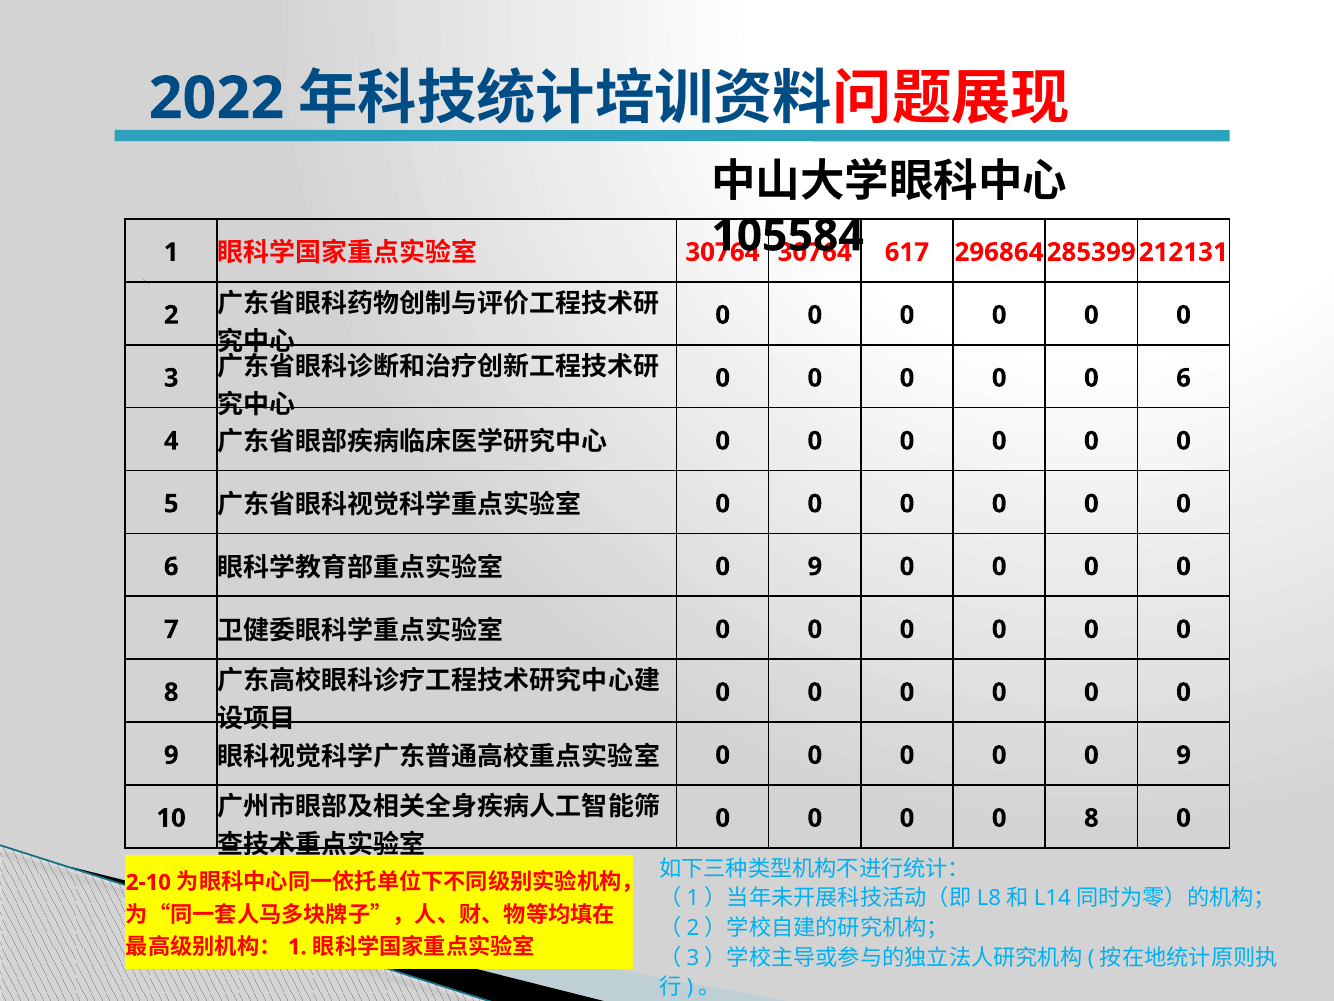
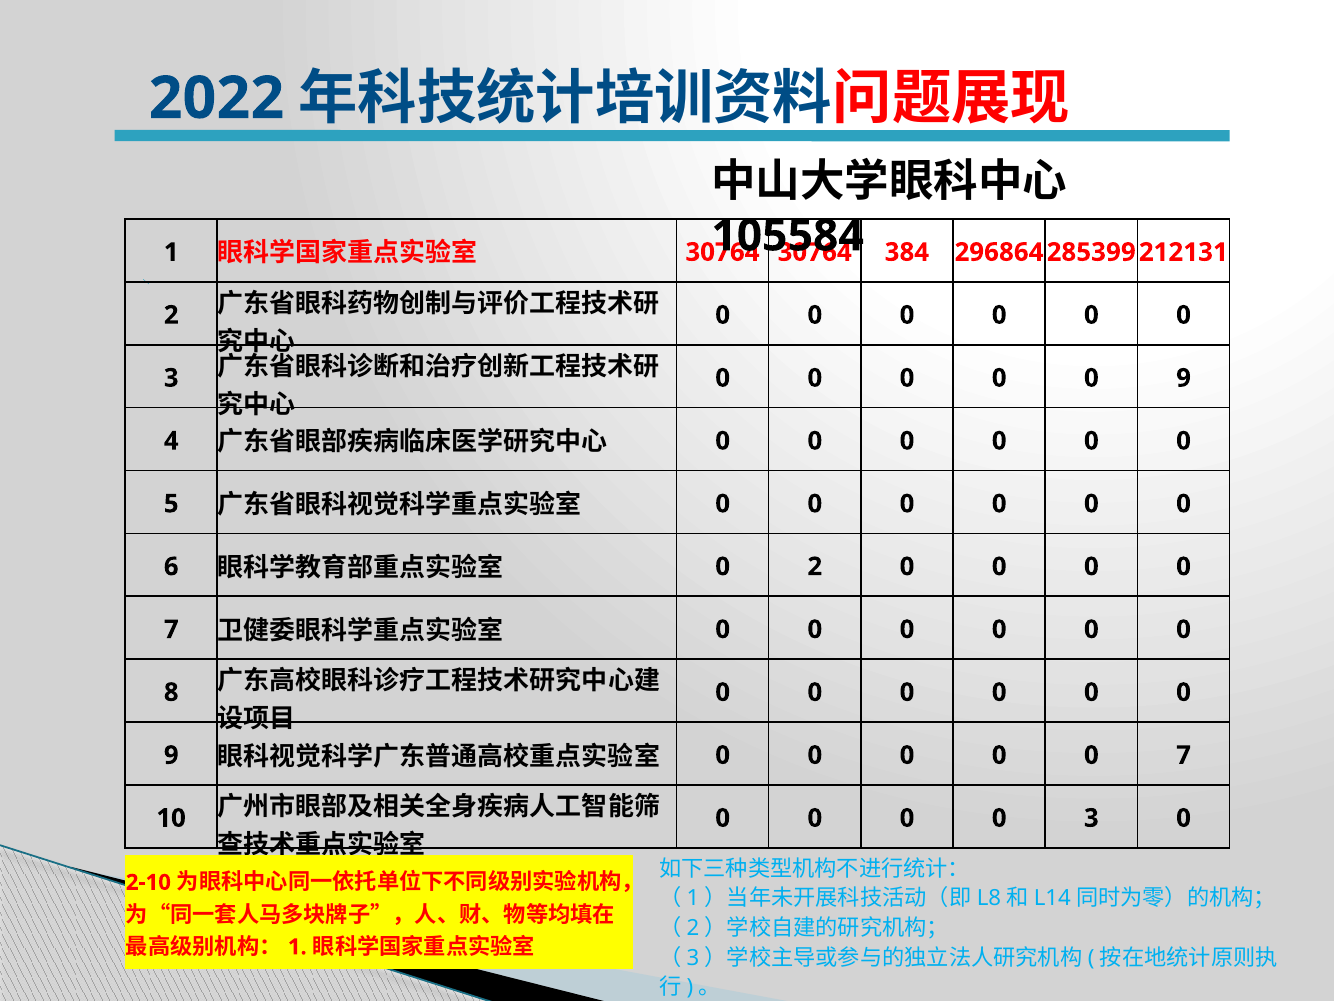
617: 617 -> 384
6 at (1184, 378): 6 -> 9
9 at (815, 566): 9 -> 2
9 at (1184, 755): 9 -> 7
8 at (1091, 818): 8 -> 3
